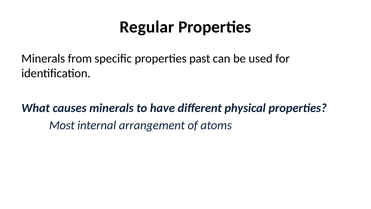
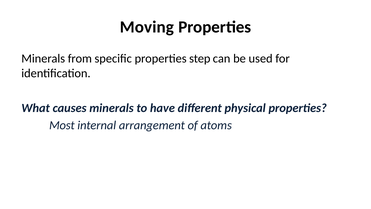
Regular: Regular -> Moving
past: past -> step
